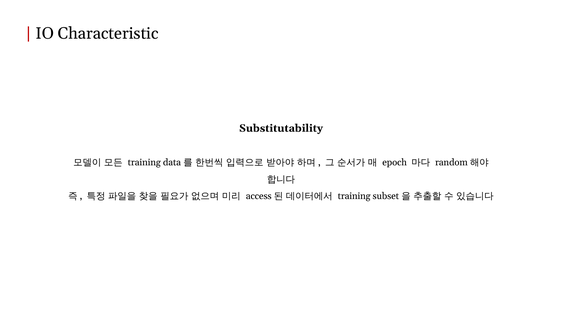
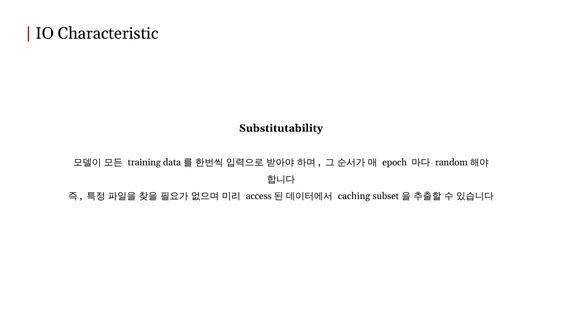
training at (354, 196): training -> caching
